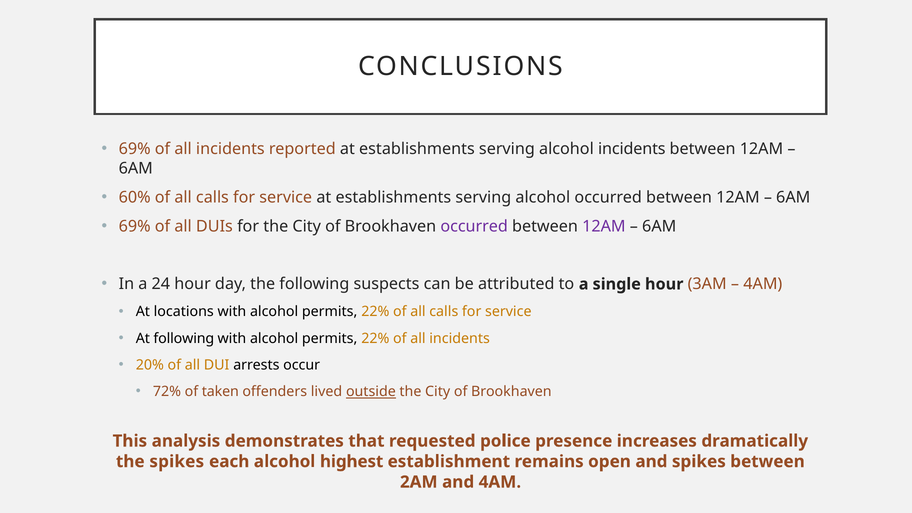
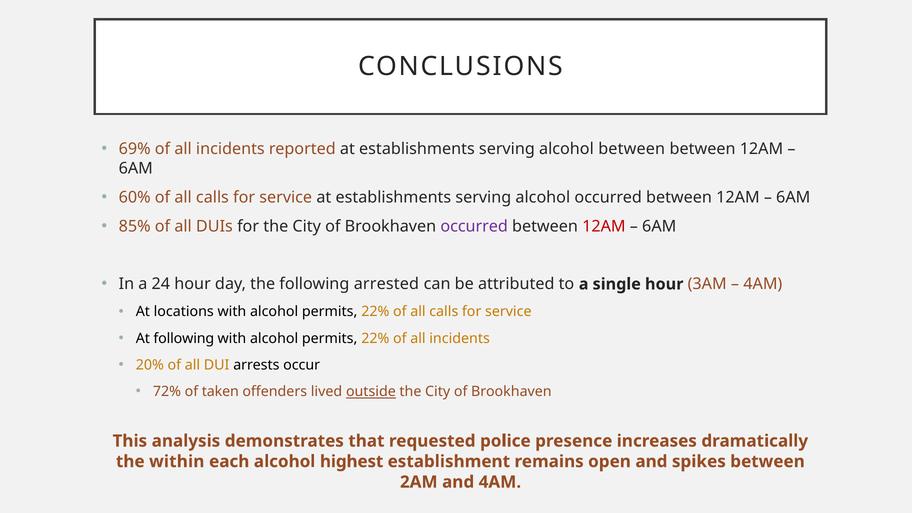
alcohol incidents: incidents -> between
69% at (135, 226): 69% -> 85%
12AM at (604, 226) colour: purple -> red
suspects: suspects -> arrested
the spikes: spikes -> within
